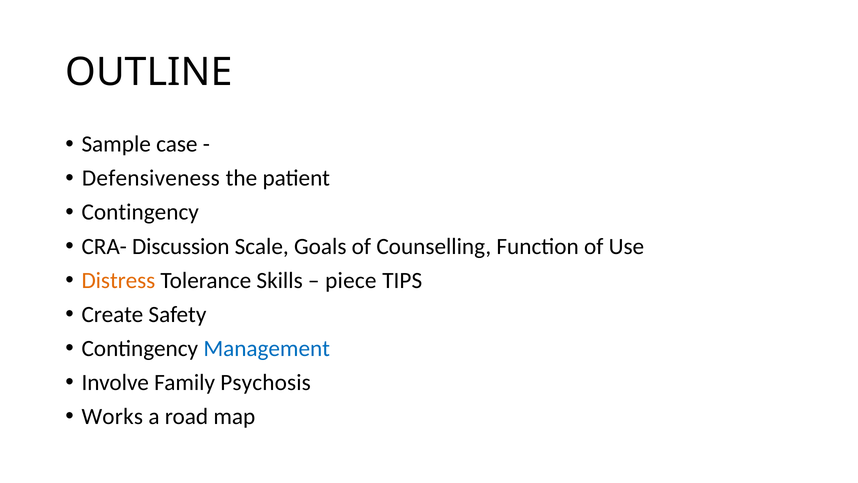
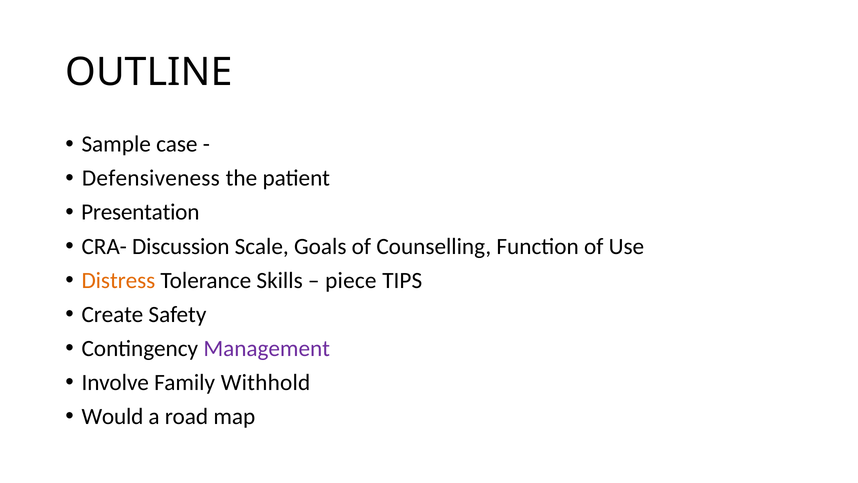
Contingency at (140, 212): Contingency -> Presentation
Management colour: blue -> purple
Psychosis: Psychosis -> Withhold
Works: Works -> Would
